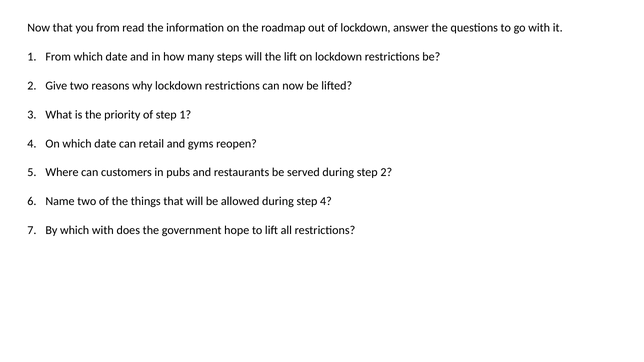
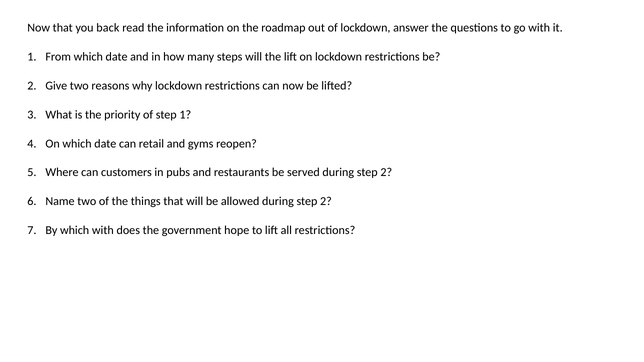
you from: from -> back
allowed during step 4: 4 -> 2
